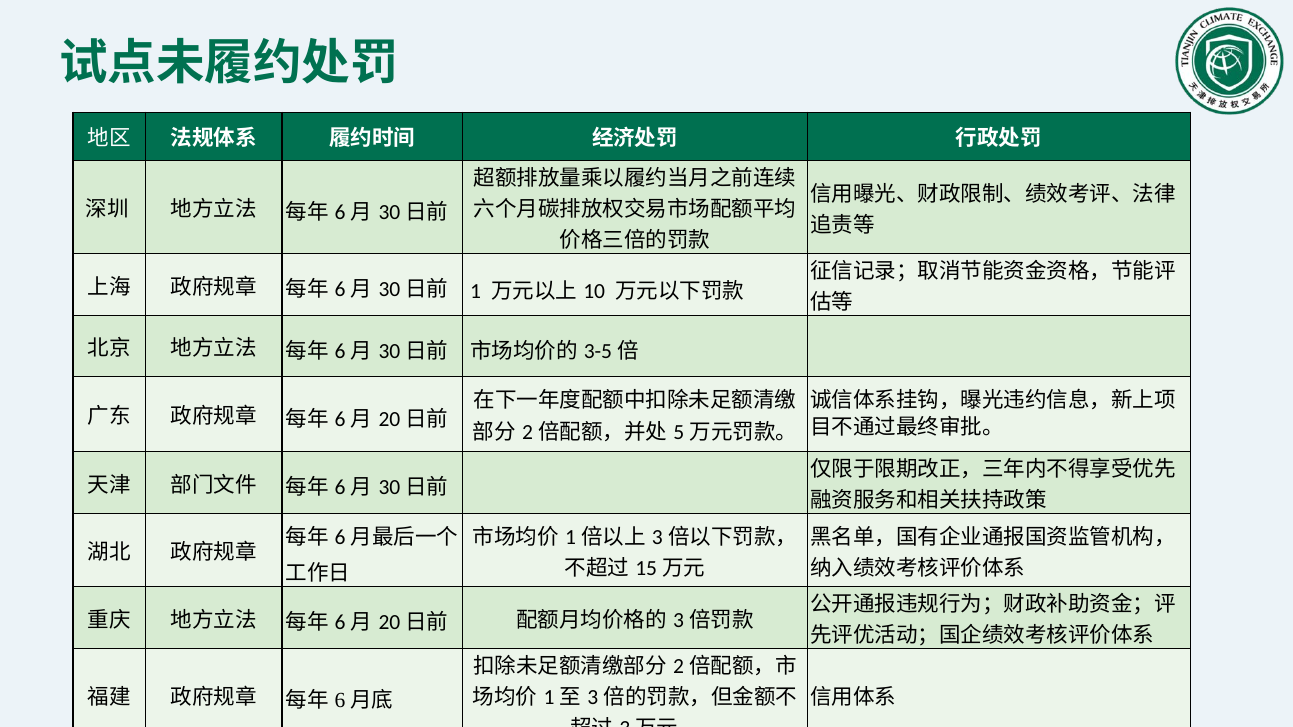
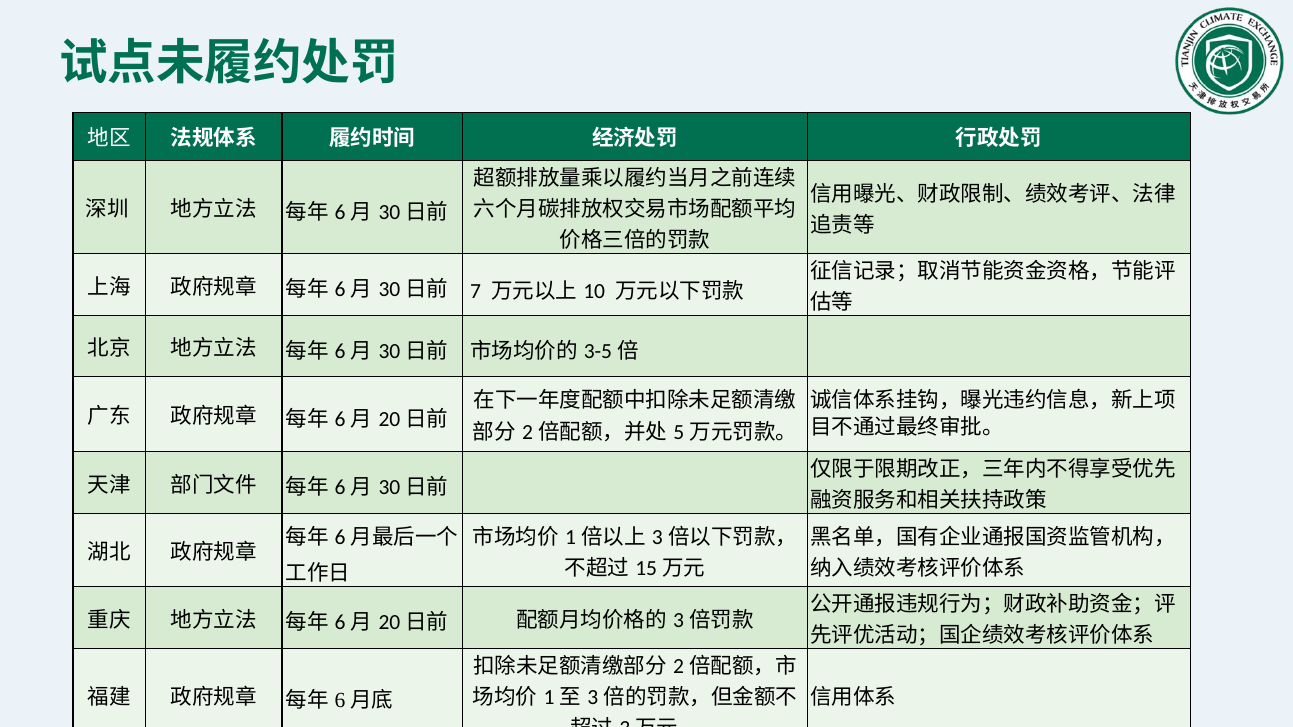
1: 1 -> 7
